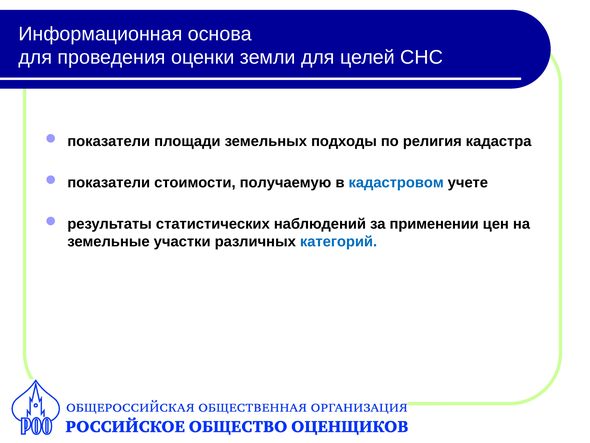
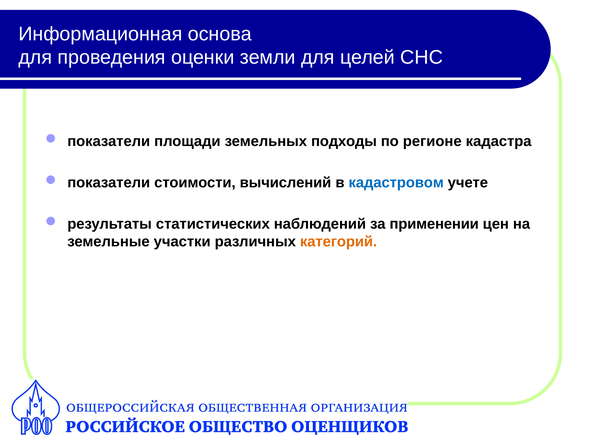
религия: религия -> регионе
получаемую: получаемую -> вычислений
категорий colour: blue -> orange
